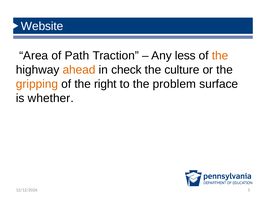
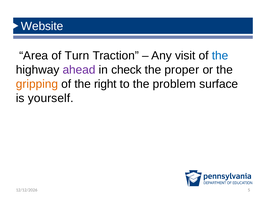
Path: Path -> Turn
less: less -> visit
the at (220, 56) colour: orange -> blue
ahead colour: orange -> purple
culture: culture -> proper
whether: whether -> yourself
